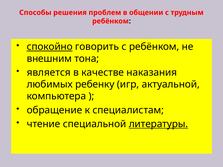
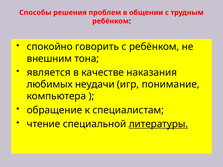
спокойно underline: present -> none
ребенку: ребенку -> неудачи
актуальной: актуальной -> понимание
